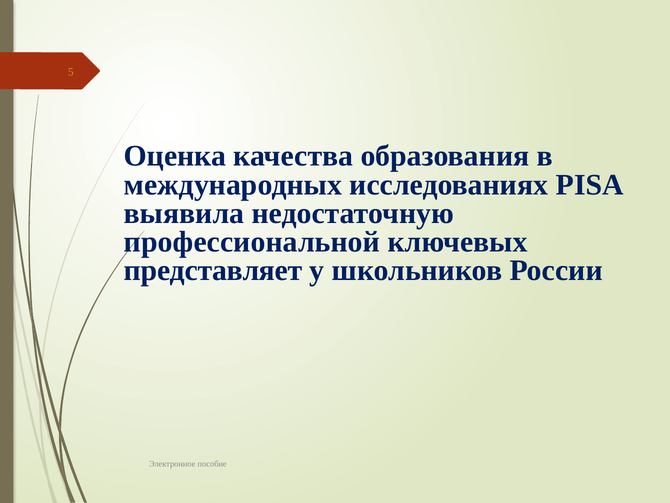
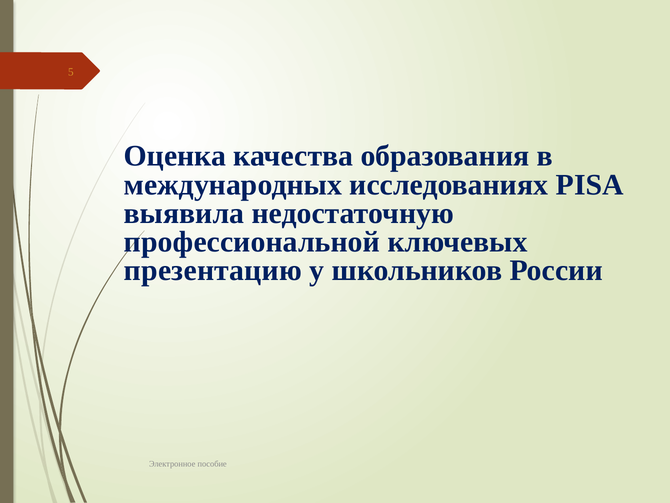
представляет: представляет -> презентацию
